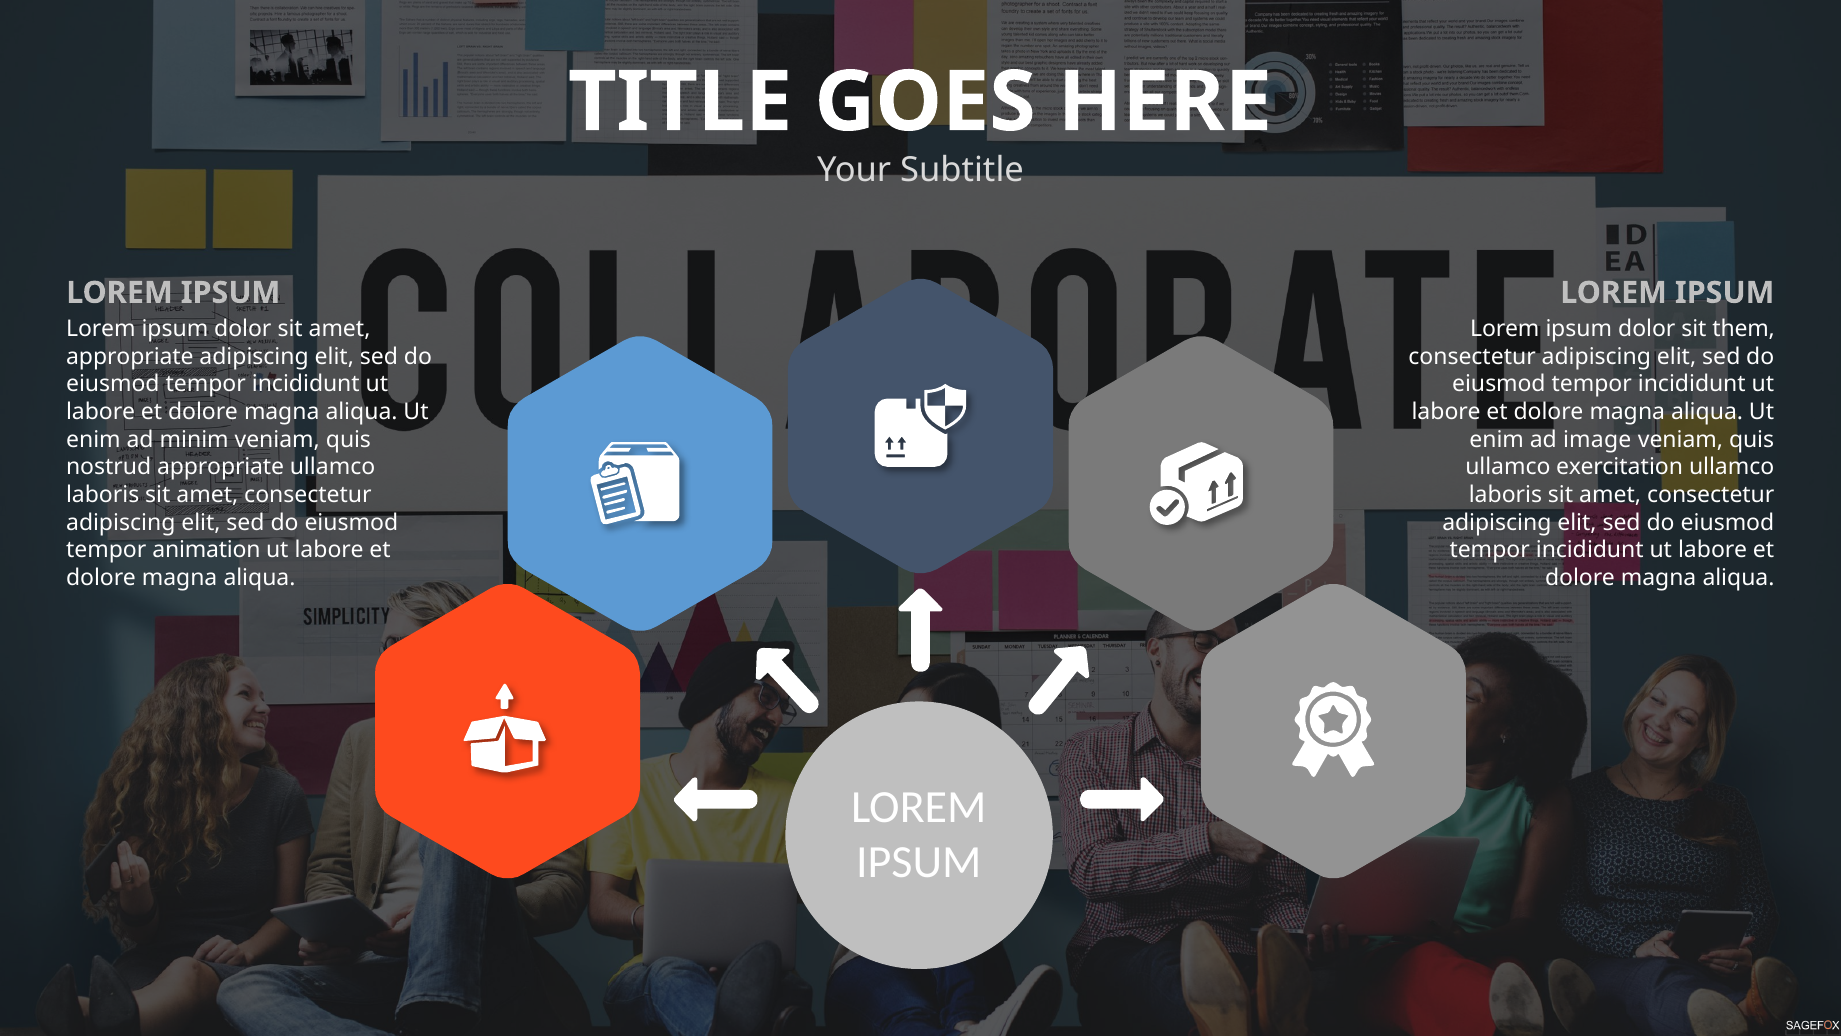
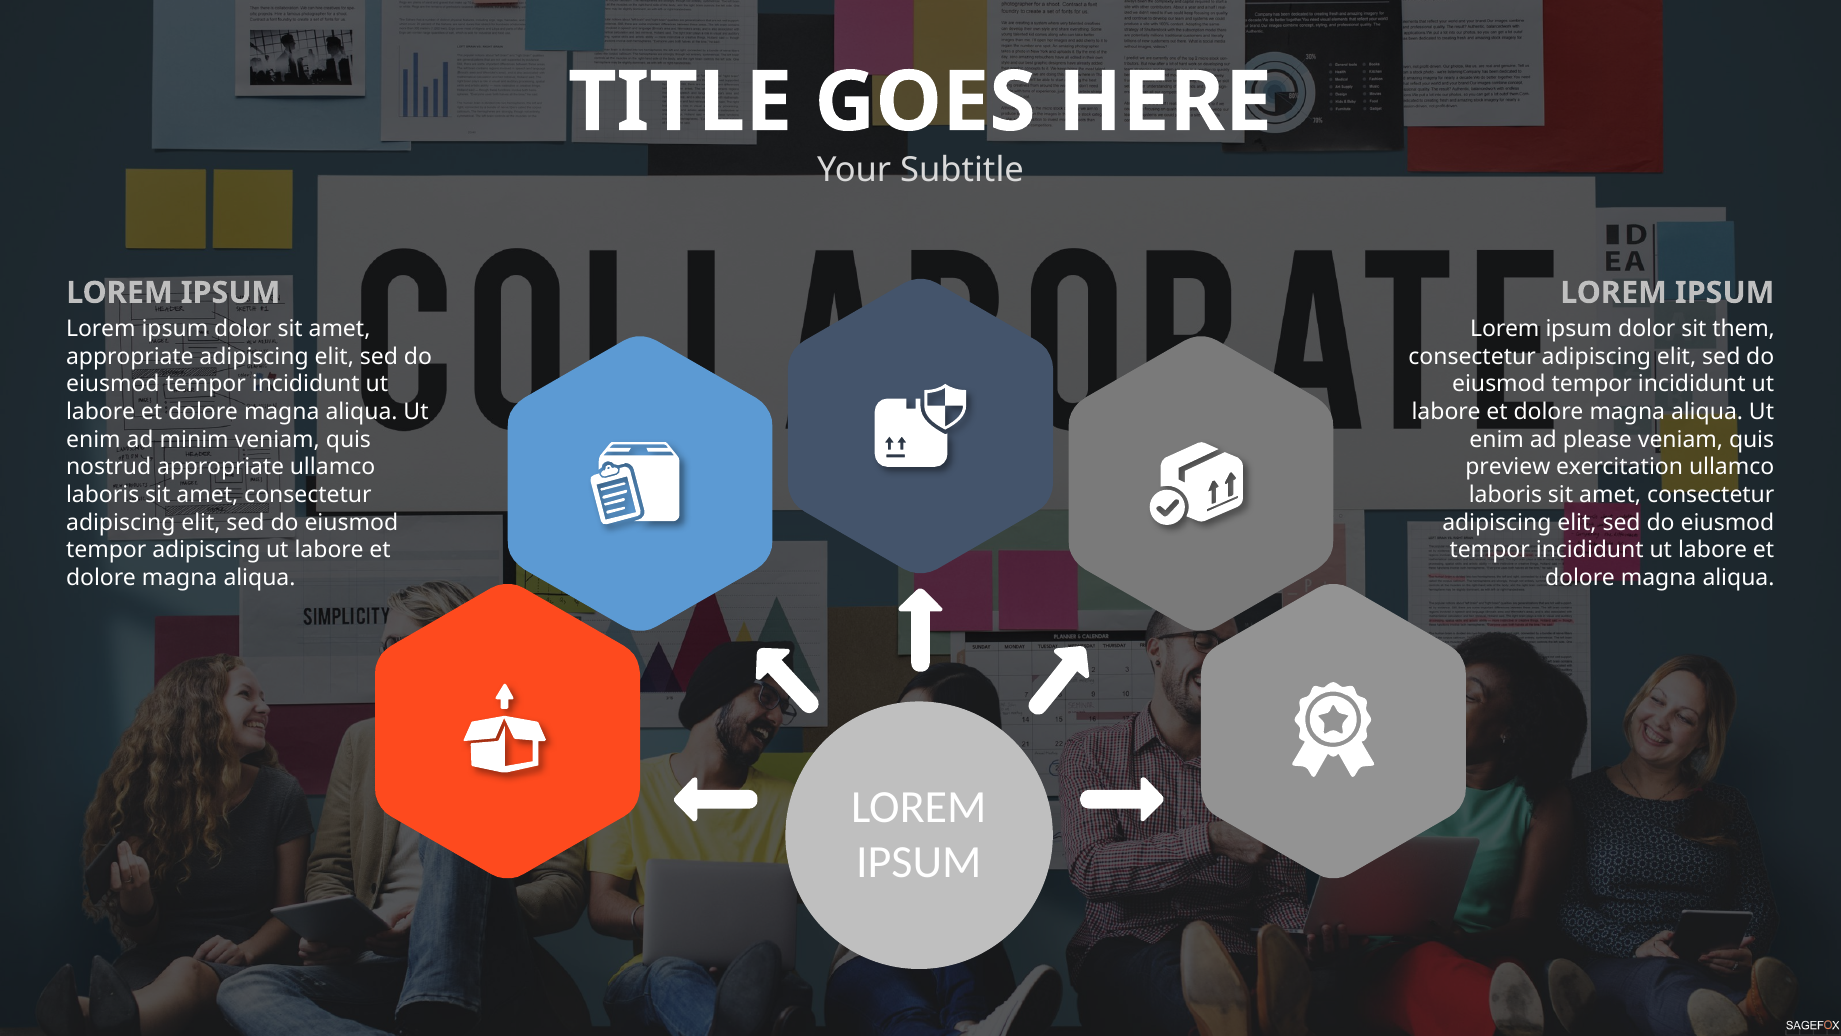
image: image -> please
ullamco at (1508, 467): ullamco -> preview
tempor animation: animation -> adipiscing
